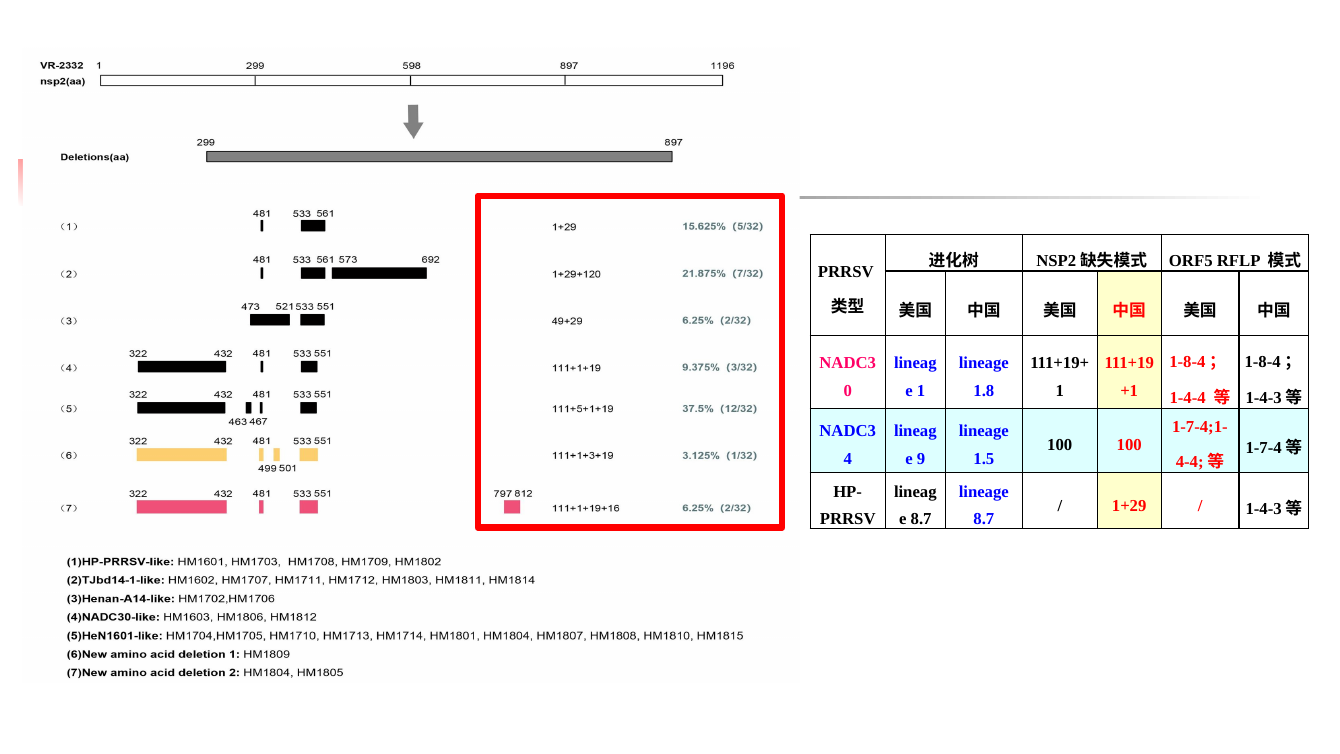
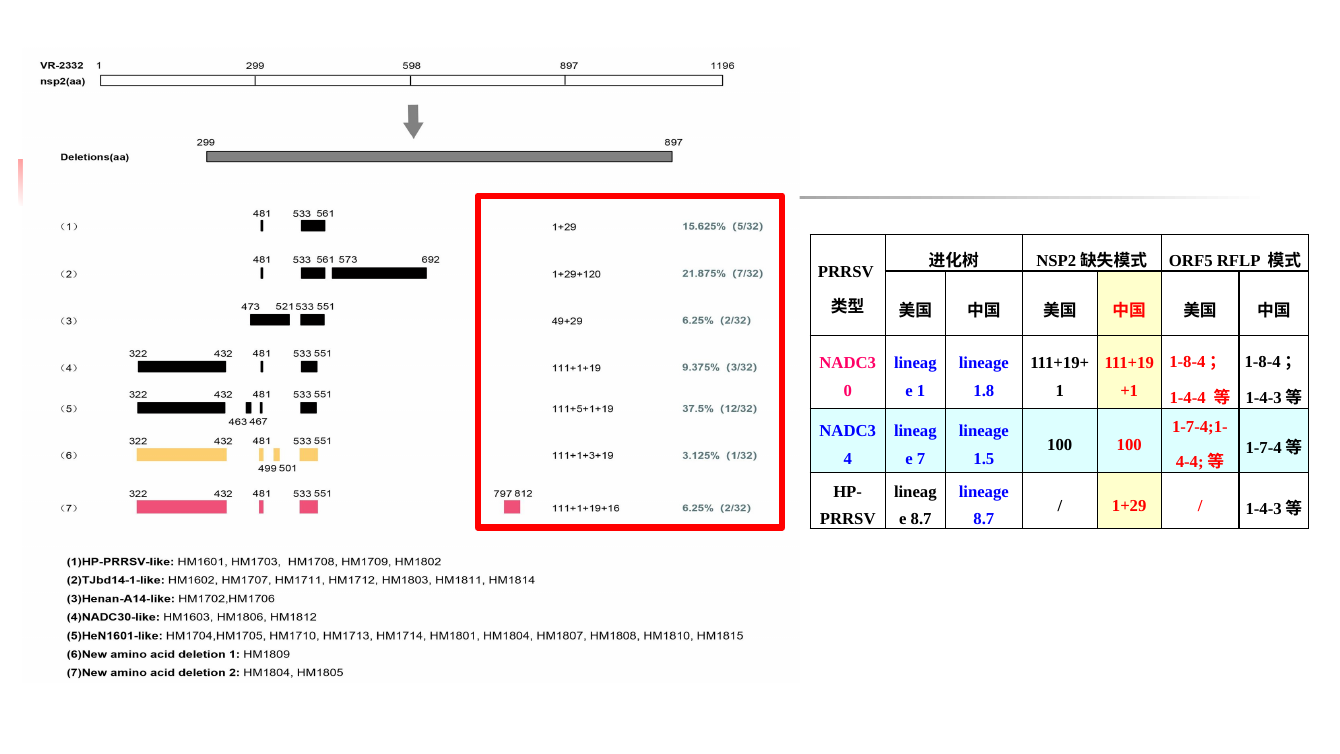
9: 9 -> 7
